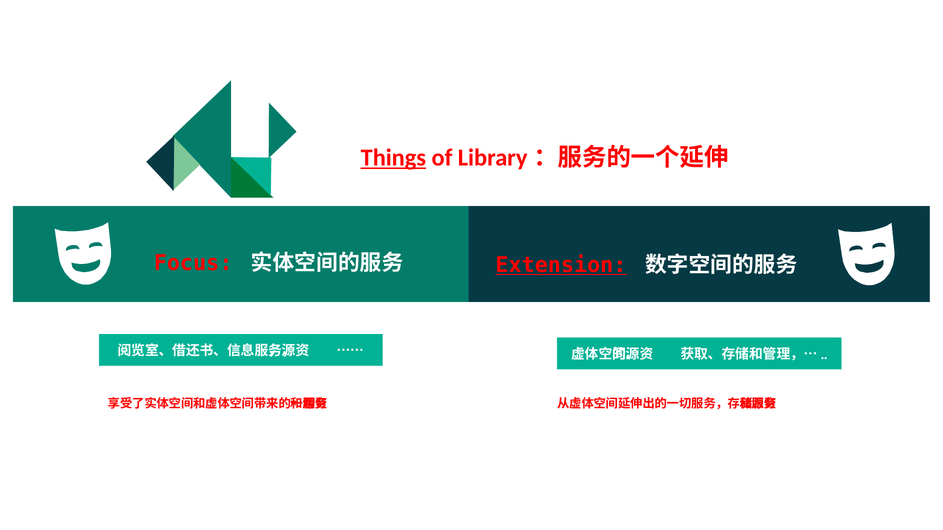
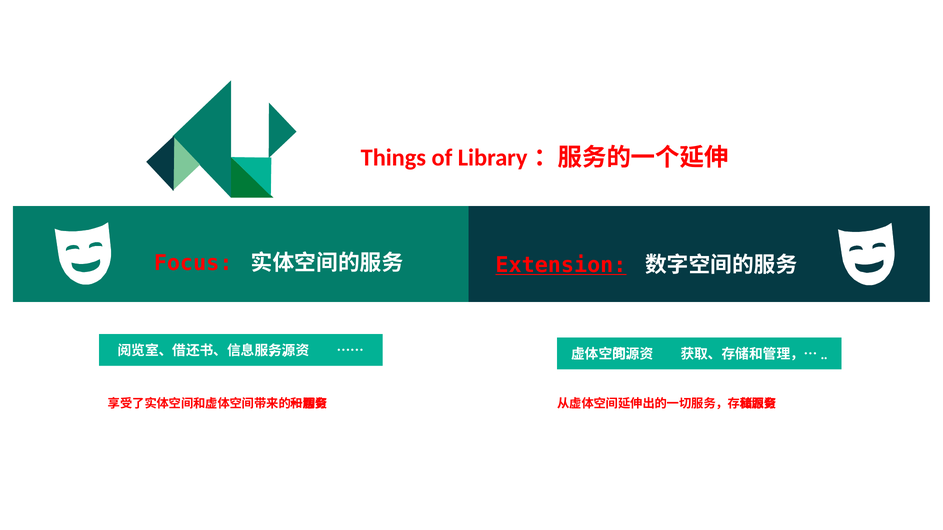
Things underline: present -> none
